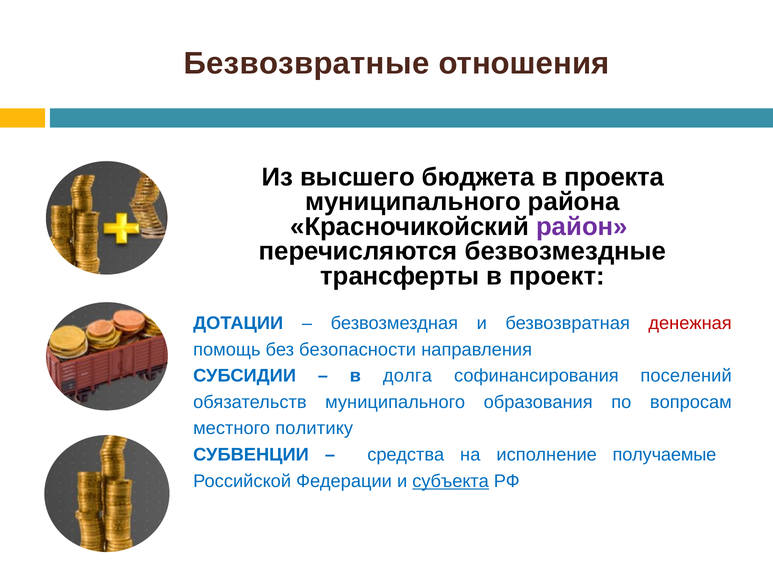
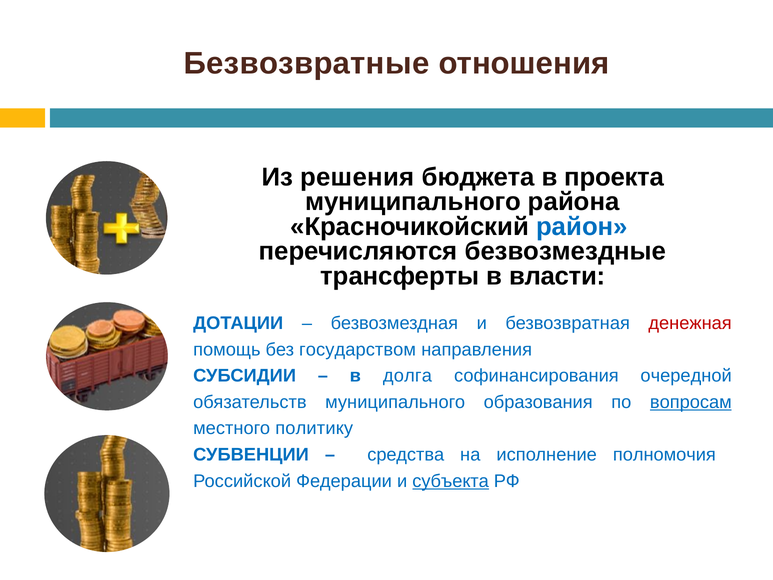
высшего: высшего -> решения
район colour: purple -> blue
проект: проект -> власти
безопасности: безопасности -> государством
поселений: поселений -> очередной
вопросам underline: none -> present
получаемые: получаемые -> полномочия
